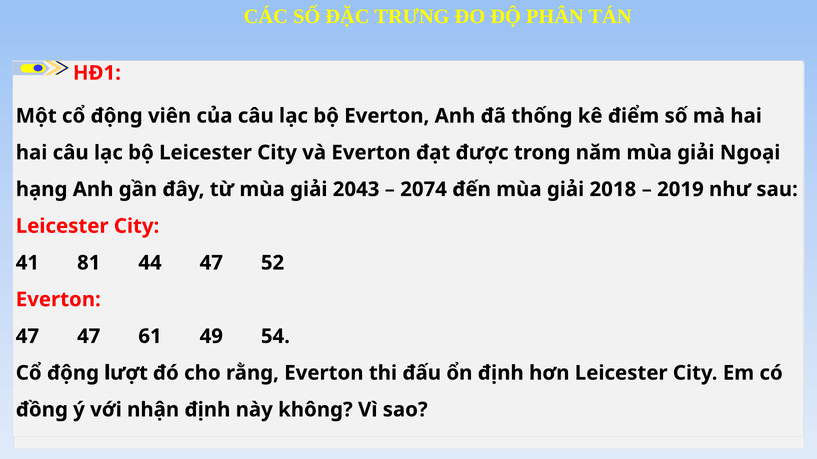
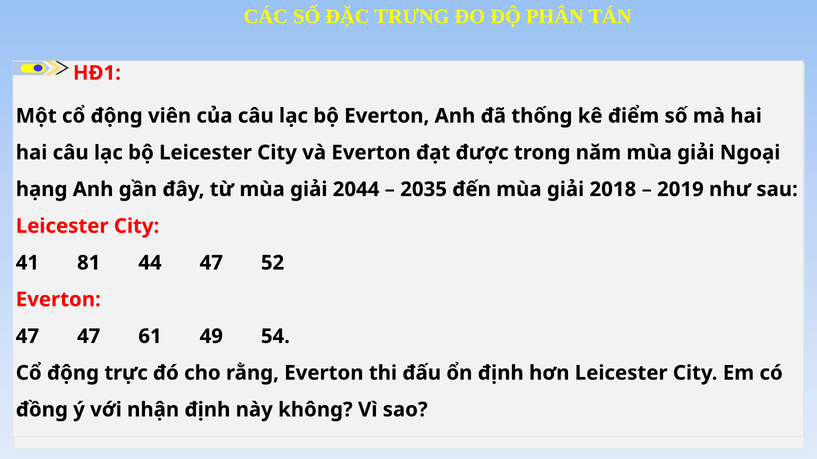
2043: 2043 -> 2044
2074: 2074 -> 2035
lượt: lượt -> trực
